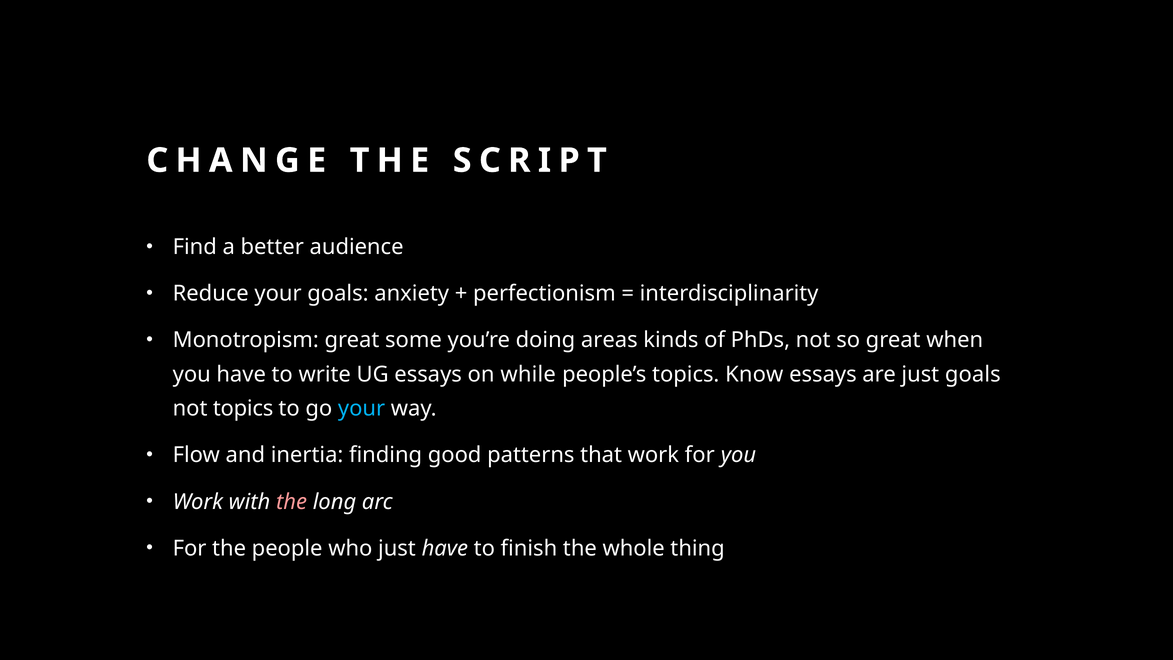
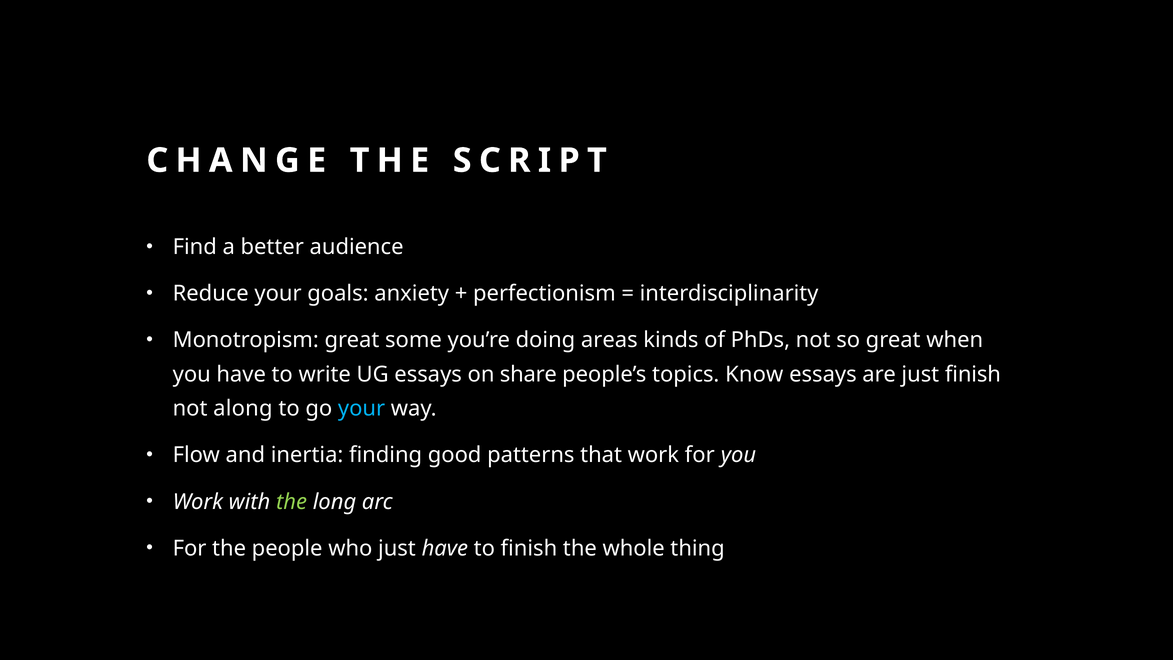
while: while -> share
just goals: goals -> finish
not topics: topics -> along
the at (292, 502) colour: pink -> light green
